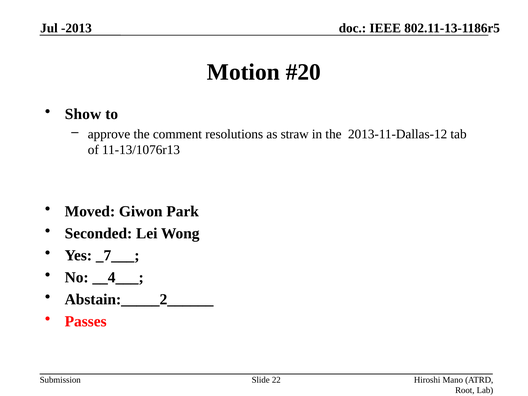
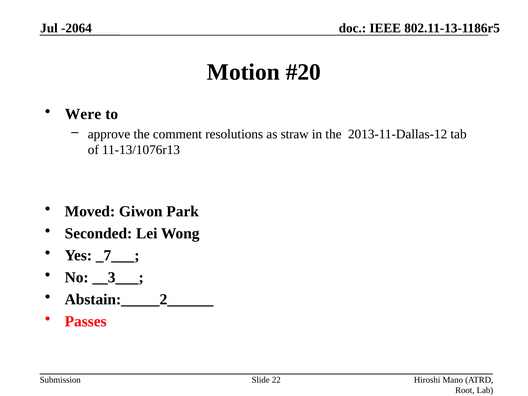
-2013: -2013 -> -2064
Show: Show -> Were
__4___: __4___ -> __3___
